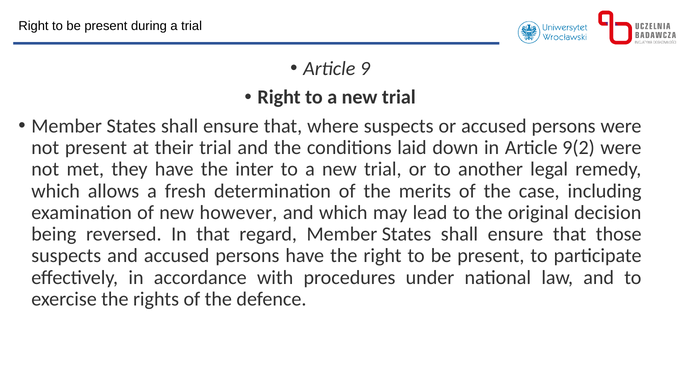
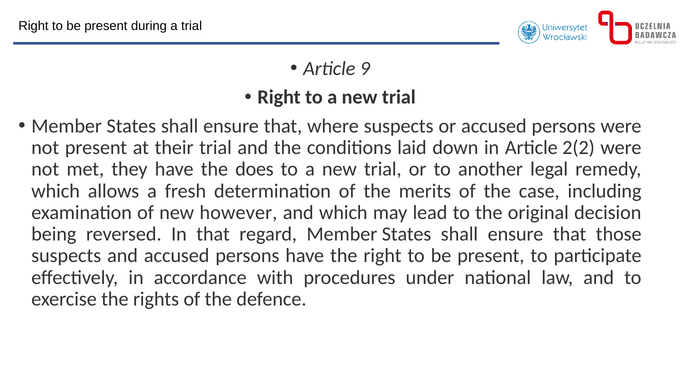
9(2: 9(2 -> 2(2
inter: inter -> does
